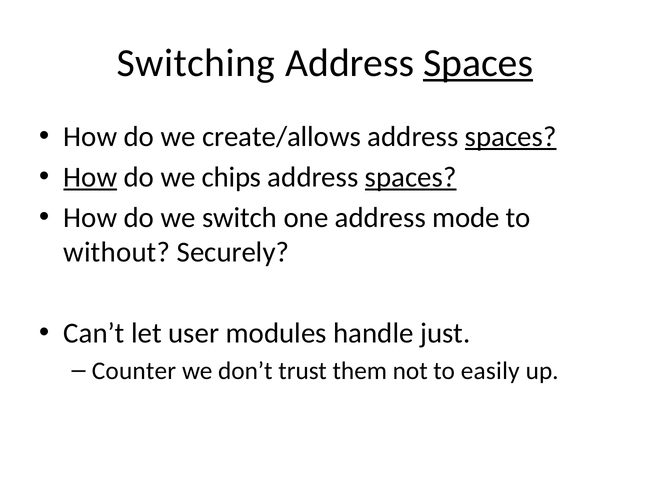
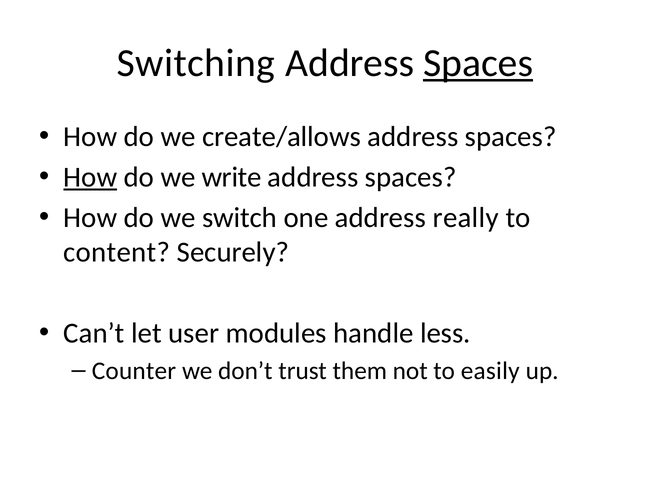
spaces at (511, 136) underline: present -> none
chips: chips -> write
spaces at (411, 177) underline: present -> none
mode: mode -> really
without: without -> content
just: just -> less
